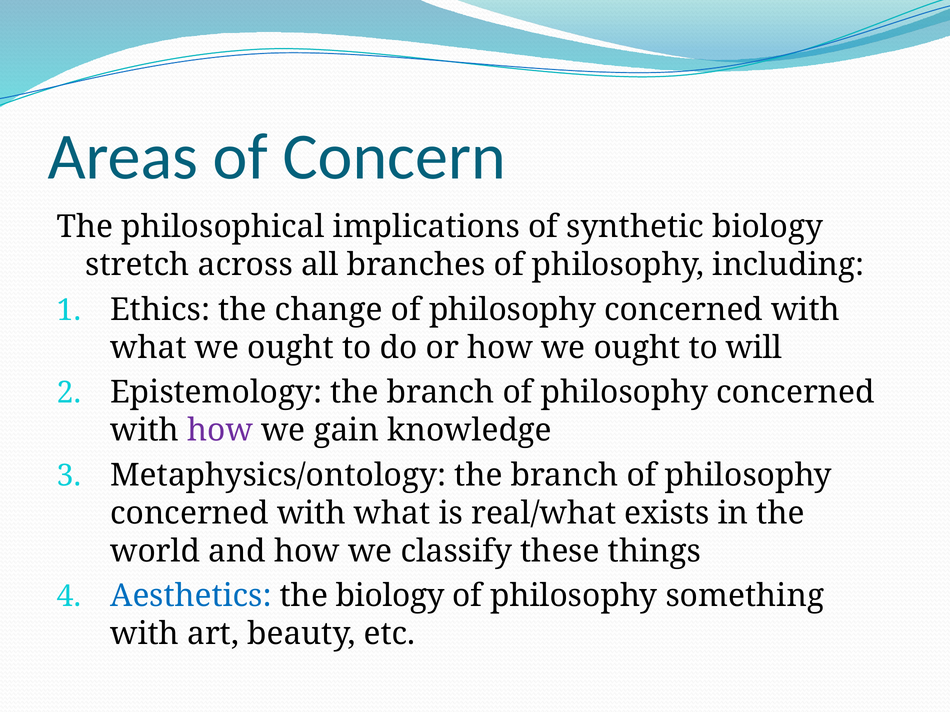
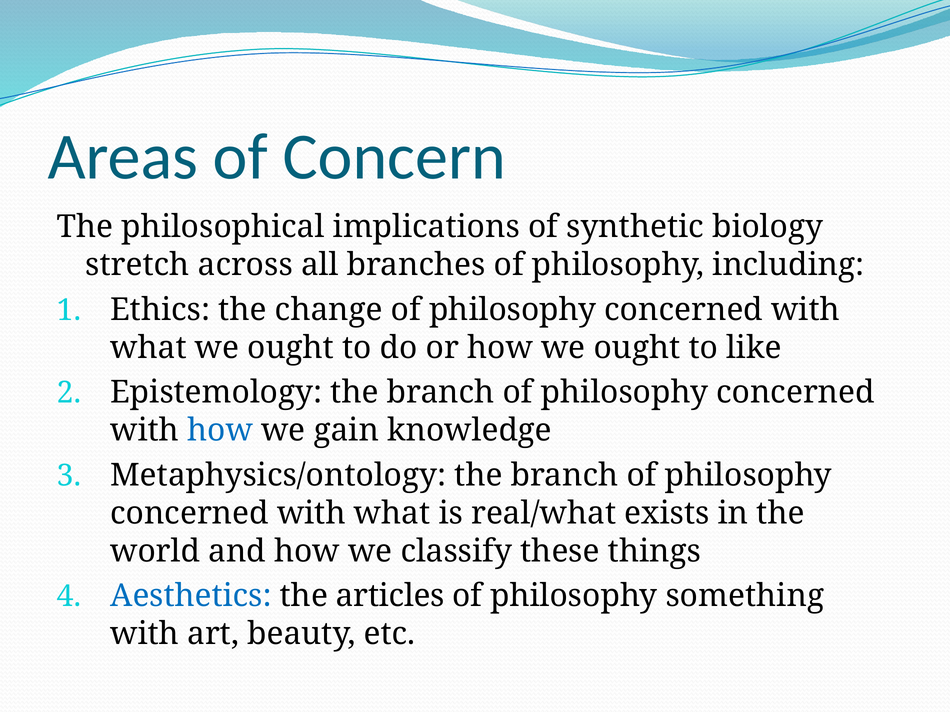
will: will -> like
how at (220, 431) colour: purple -> blue
the biology: biology -> articles
